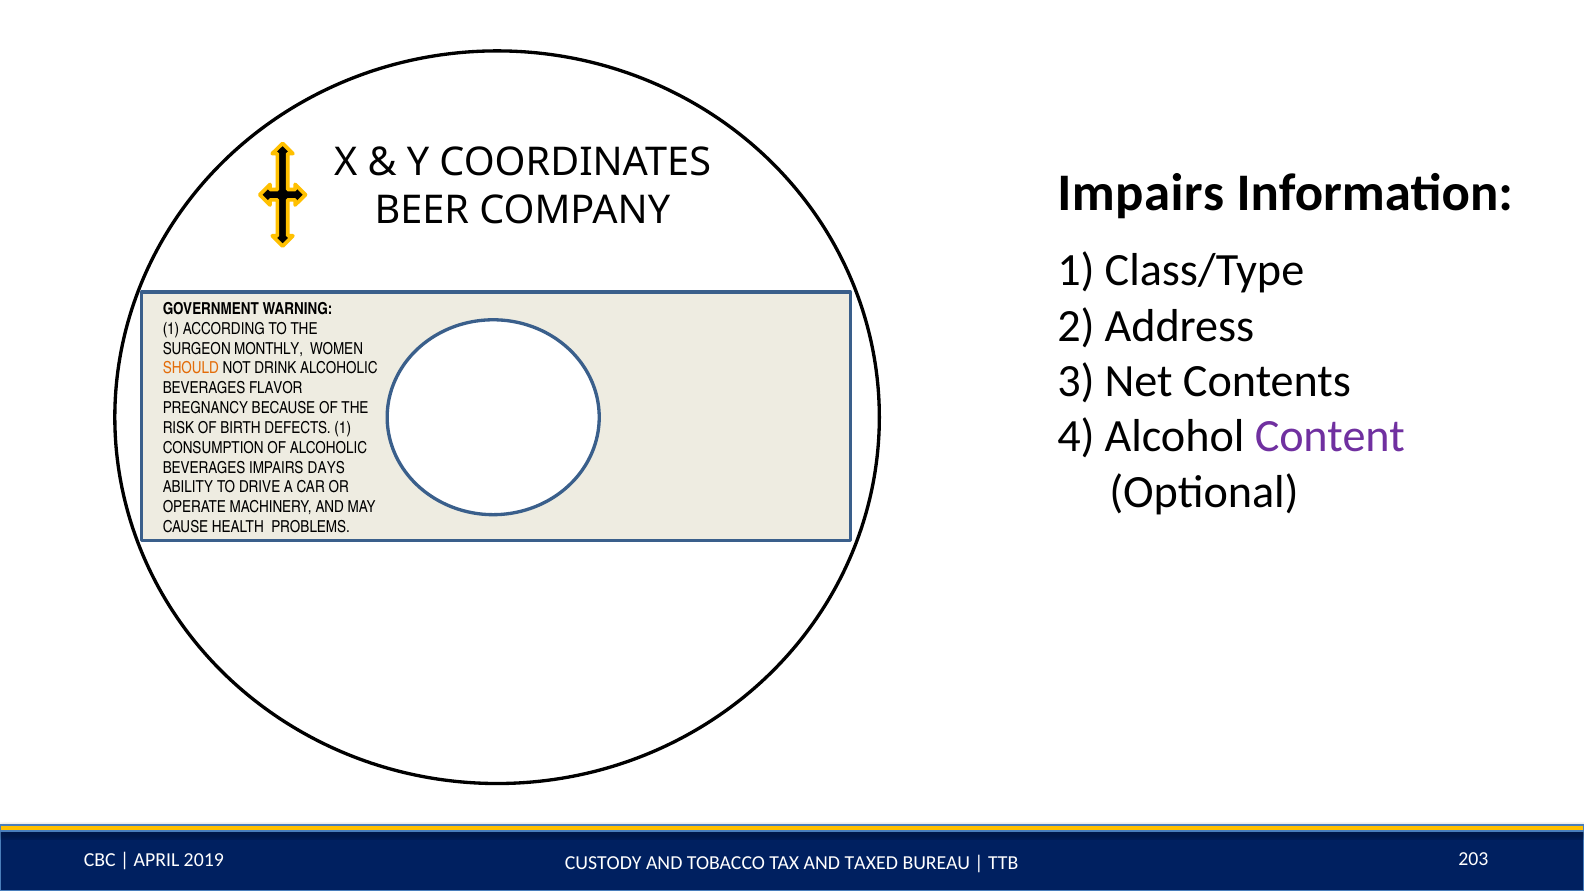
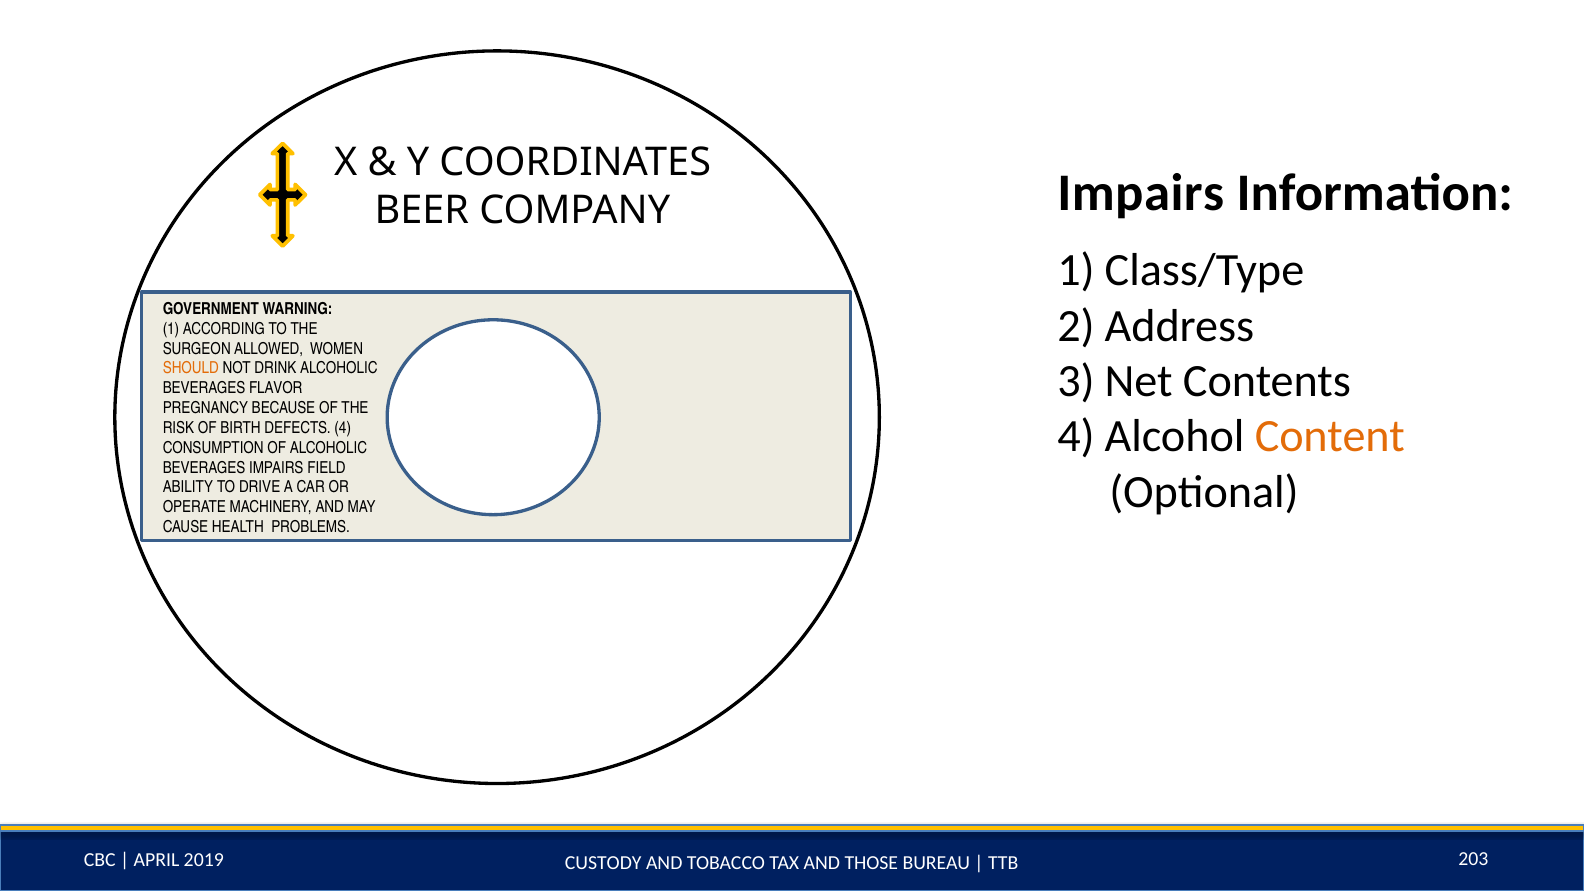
MONTHLY: MONTHLY -> ALLOWED
Content colour: purple -> orange
DEFECTS 1: 1 -> 4
DAYS: DAYS -> FIELD
TAXED: TAXED -> THOSE
